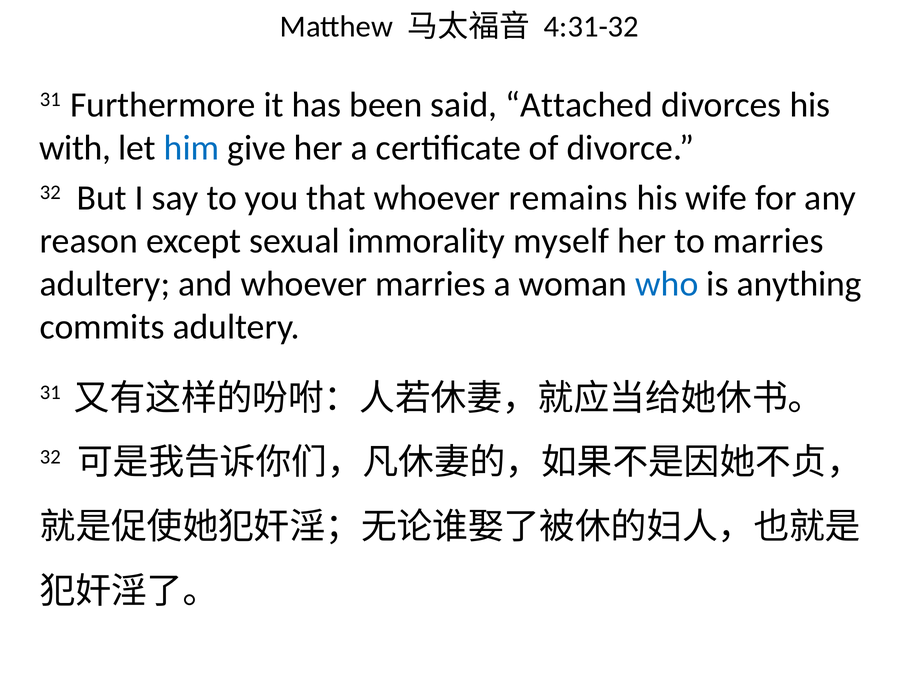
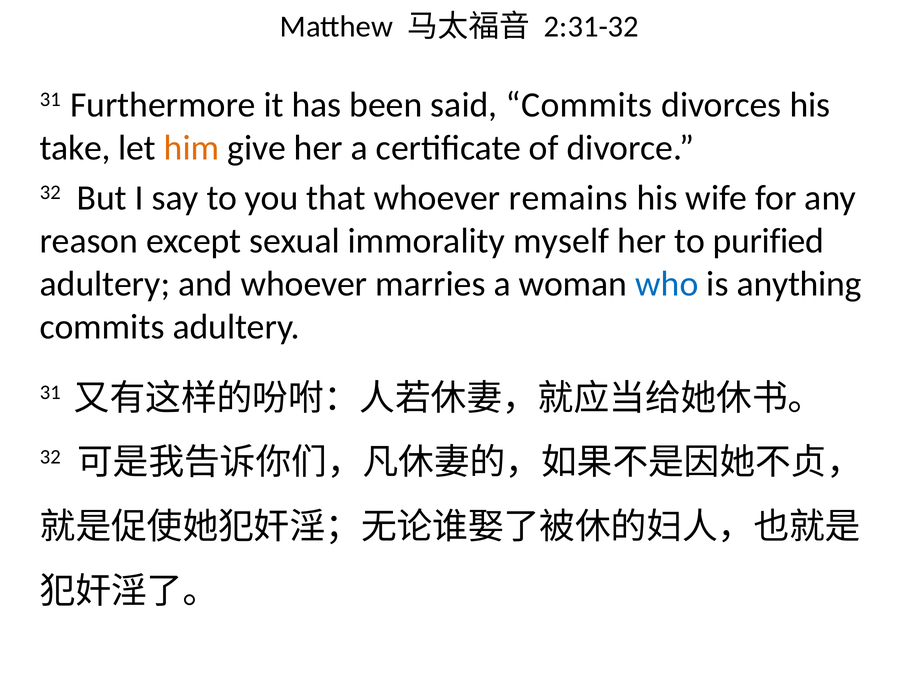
4:31-32: 4:31-32 -> 2:31-32
said Attached: Attached -> Commits
with: with -> take
him colour: blue -> orange
to marries: marries -> purified
